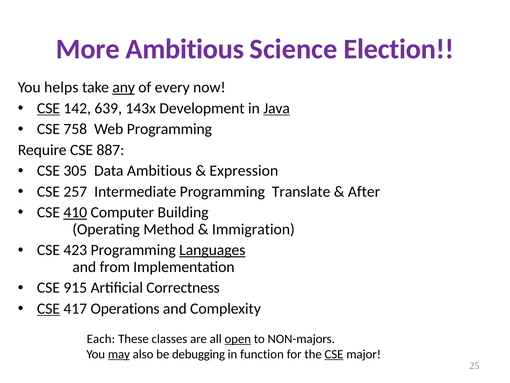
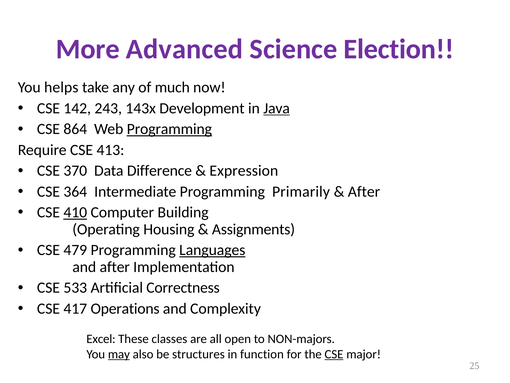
More Ambitious: Ambitious -> Advanced
any underline: present -> none
every: every -> much
CSE at (48, 108) underline: present -> none
639: 639 -> 243
758: 758 -> 864
Programming at (169, 129) underline: none -> present
887: 887 -> 413
305: 305 -> 370
Data Ambitious: Ambitious -> Difference
257: 257 -> 364
Translate: Translate -> Primarily
Method: Method -> Housing
Immigration: Immigration -> Assignments
423: 423 -> 479
and from: from -> after
915: 915 -> 533
CSE at (48, 308) underline: present -> none
Each: Each -> Excel
open underline: present -> none
debugging: debugging -> structures
